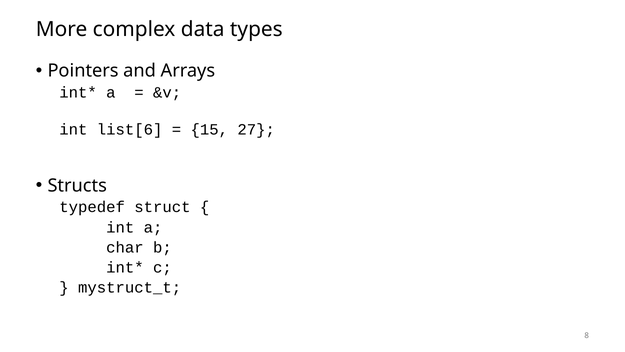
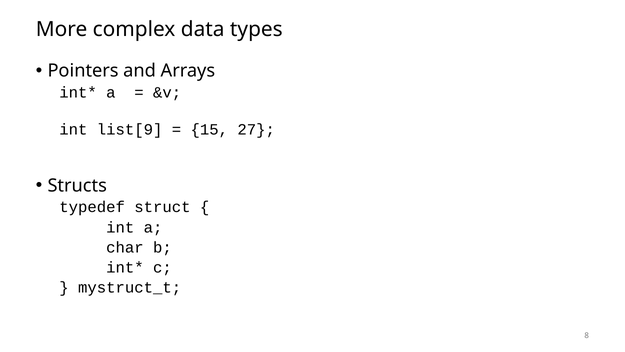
list[6: list[6 -> list[9
